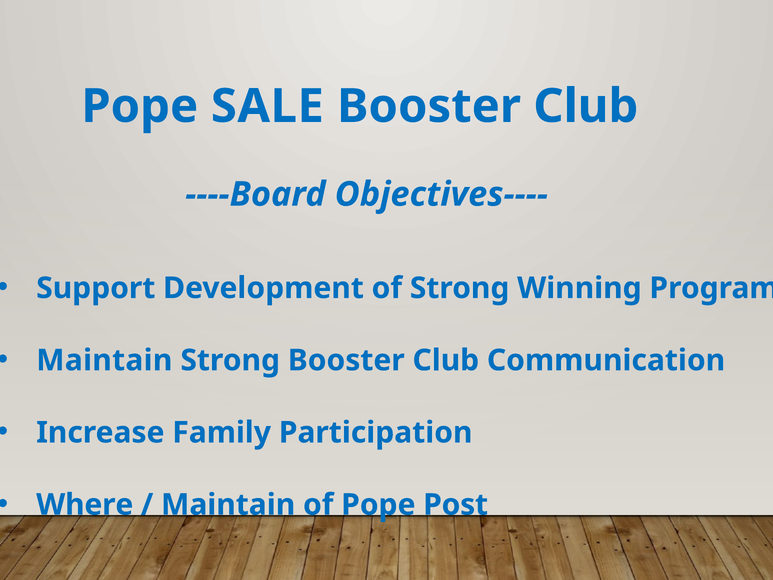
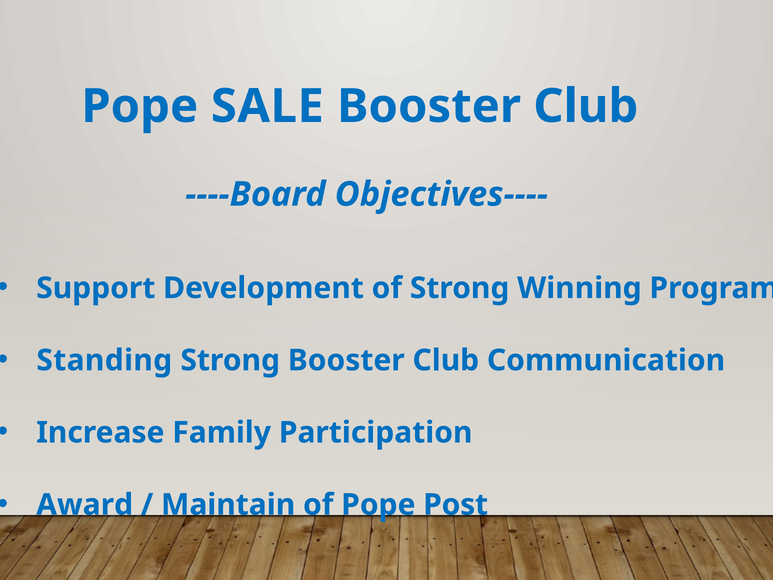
Maintain at (104, 360): Maintain -> Standing
Where: Where -> Award
